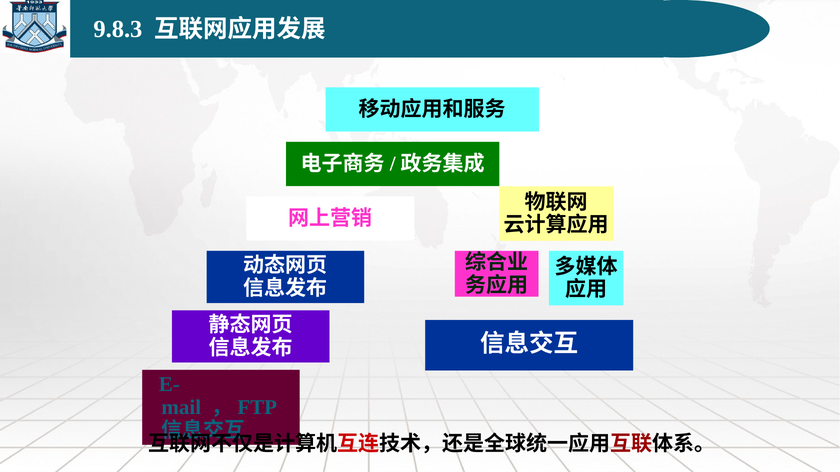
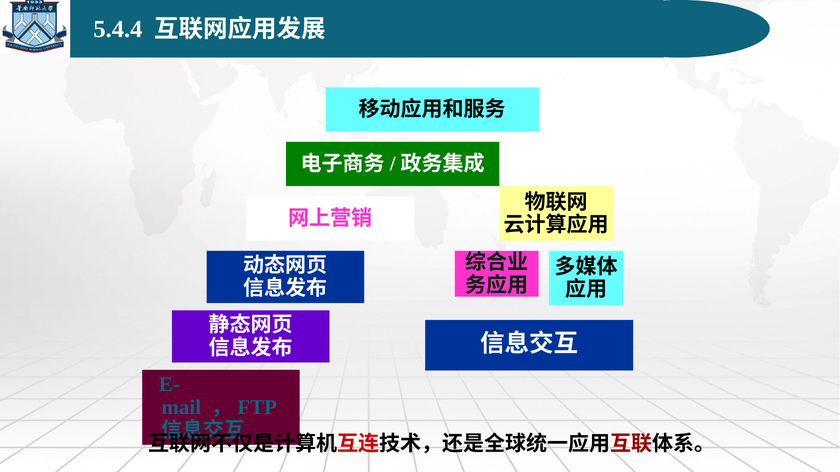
9.8.3: 9.8.3 -> 5.4.4
